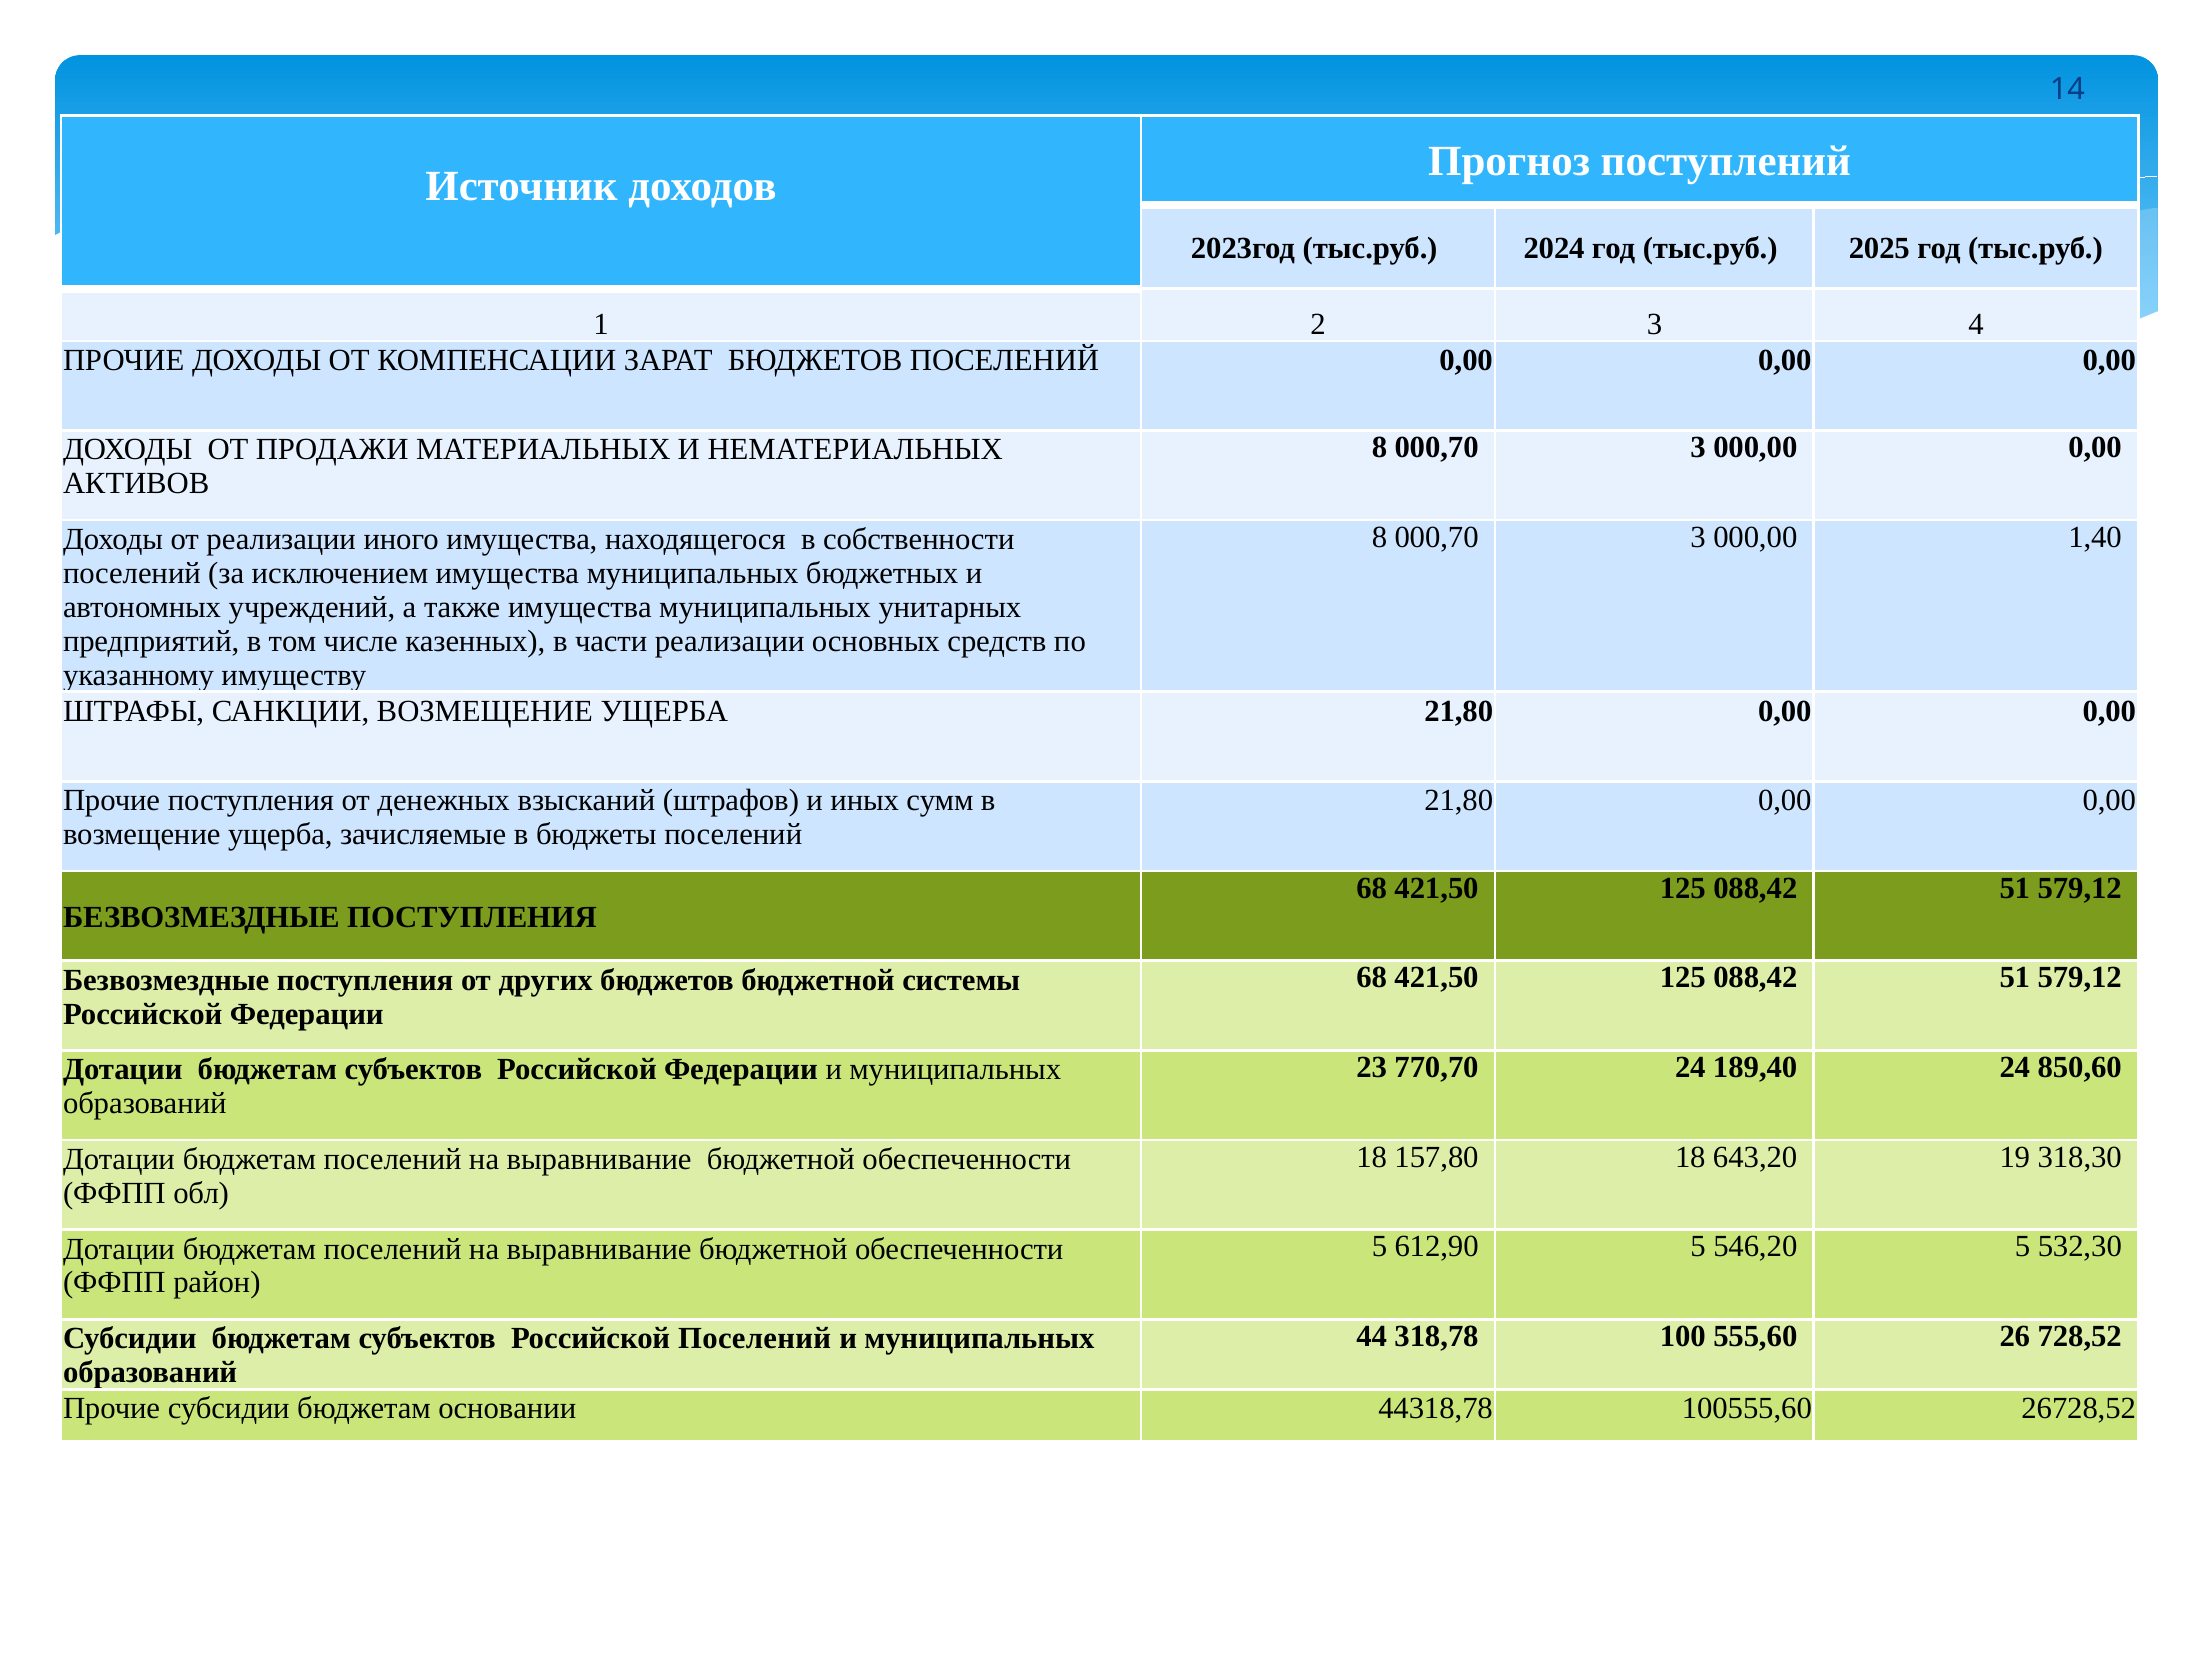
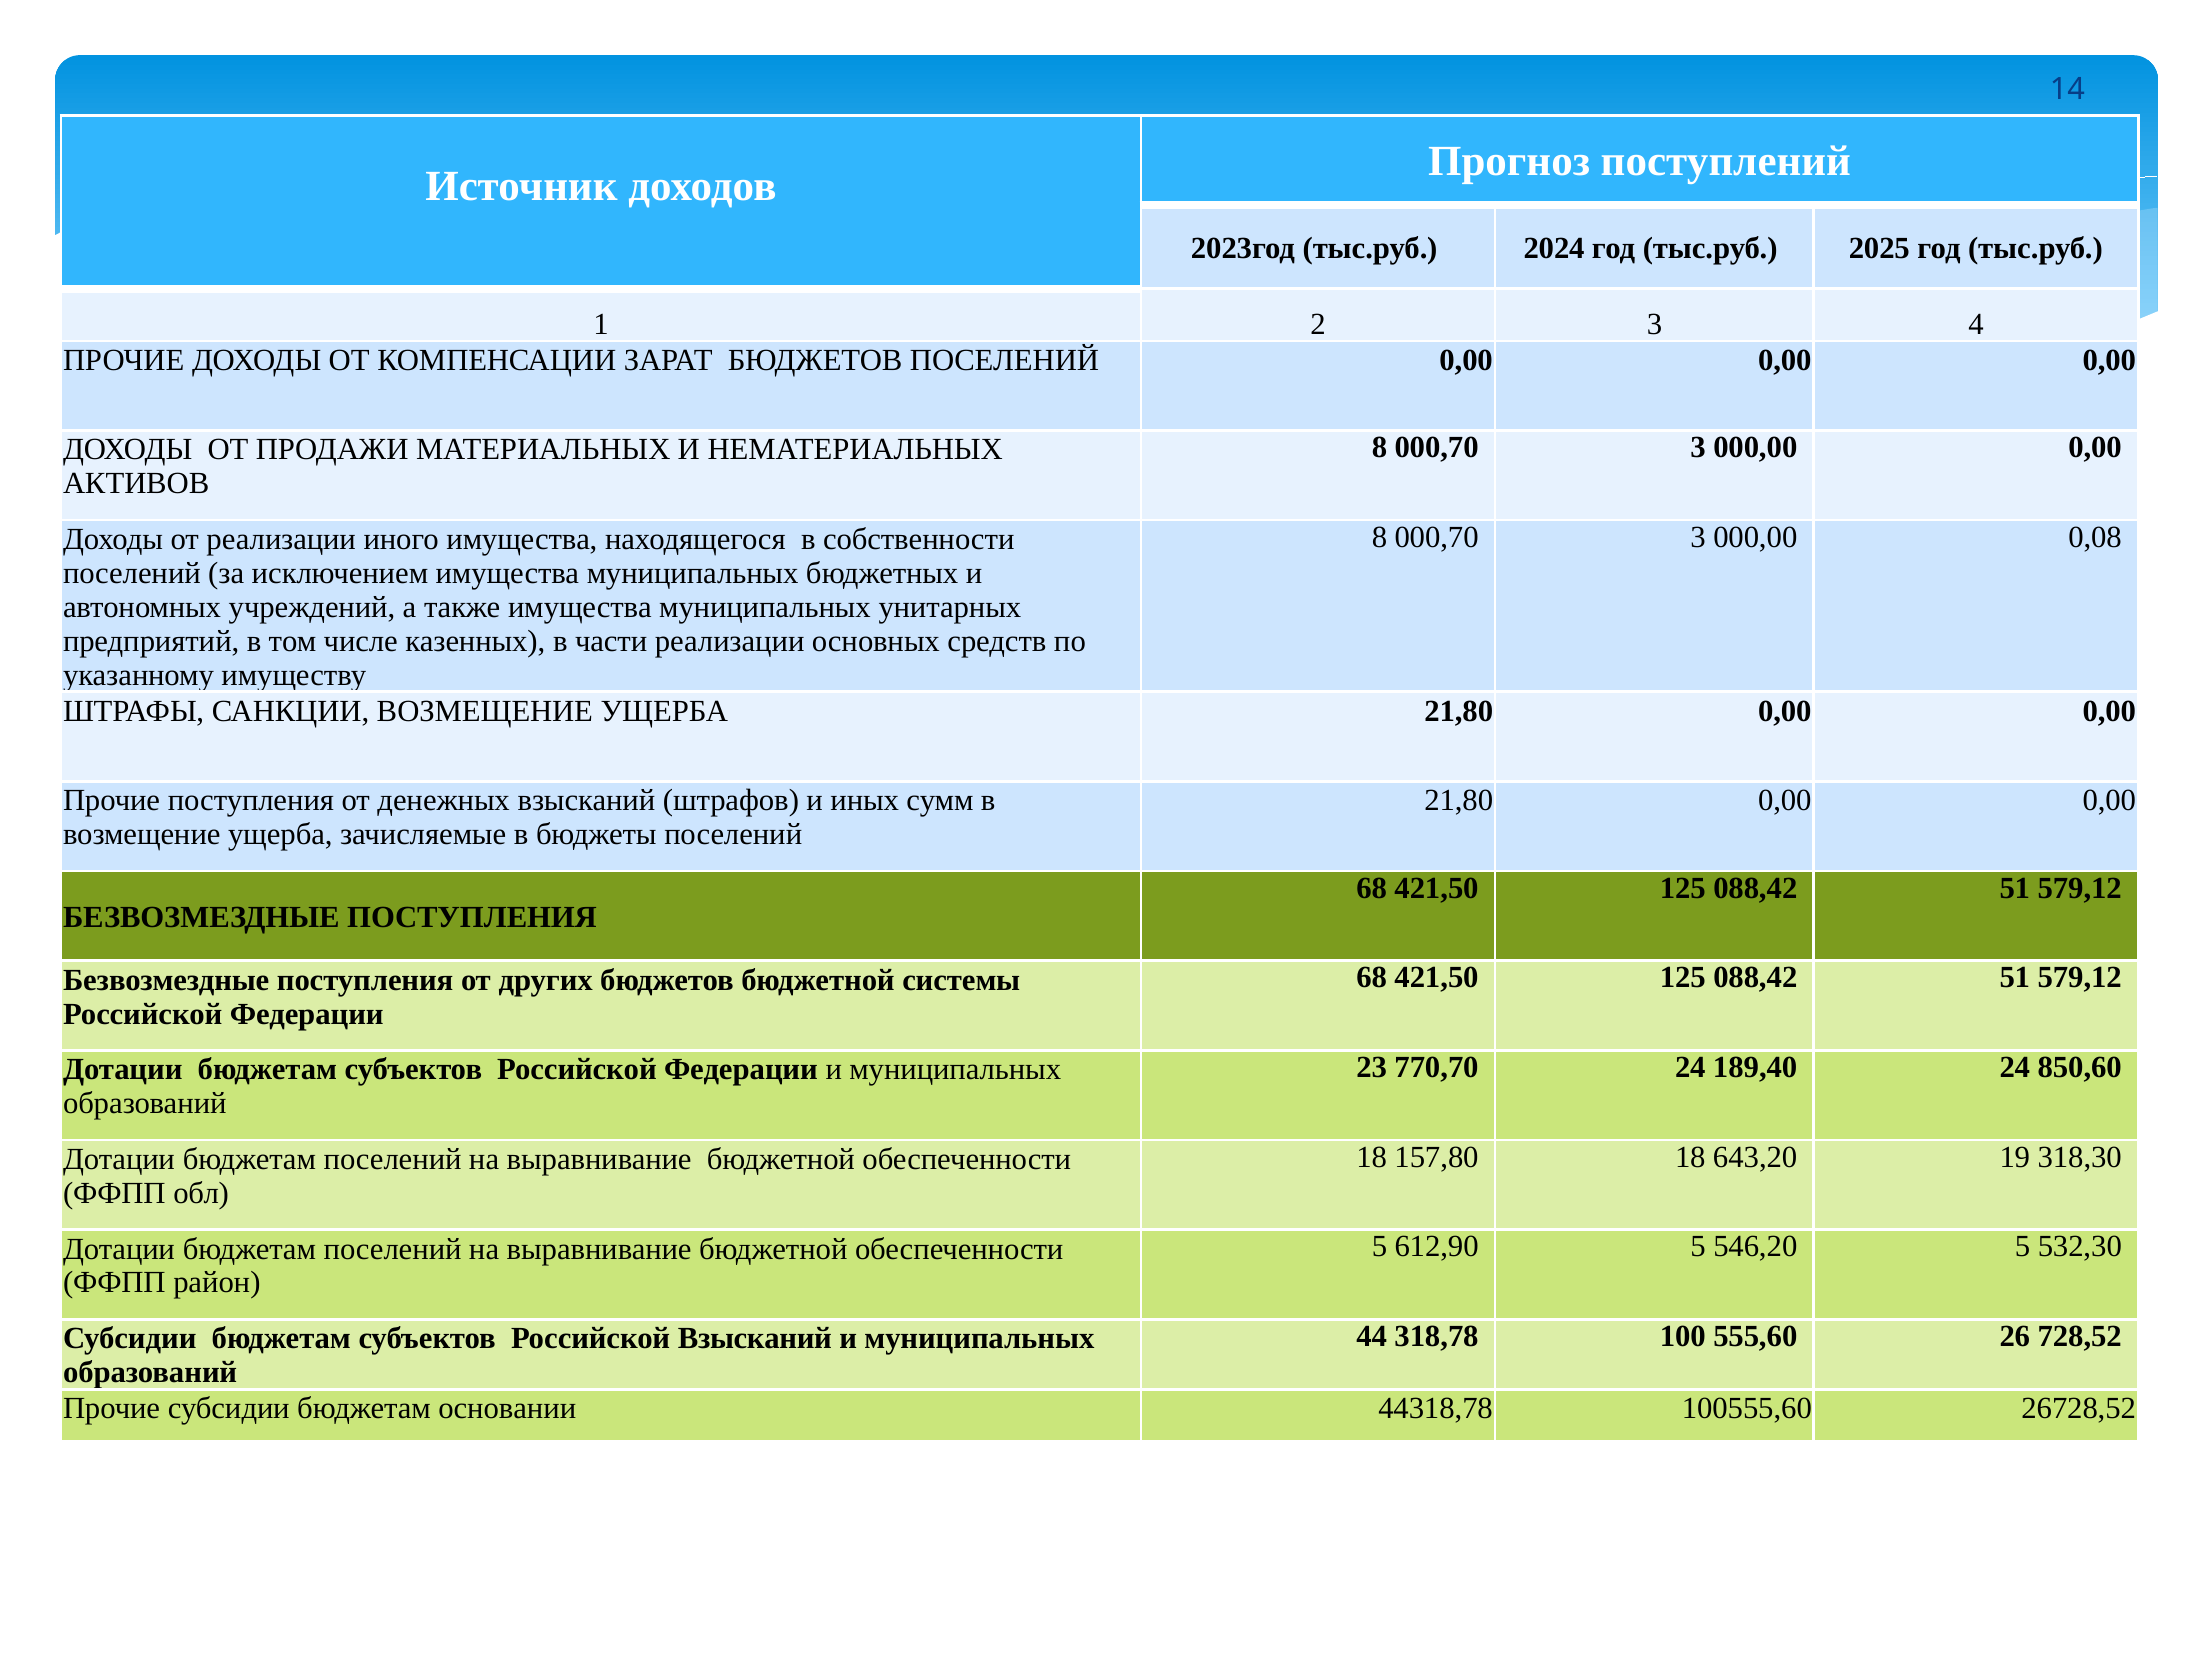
1,40: 1,40 -> 0,08
Российской Поселений: Поселений -> Взысканий
